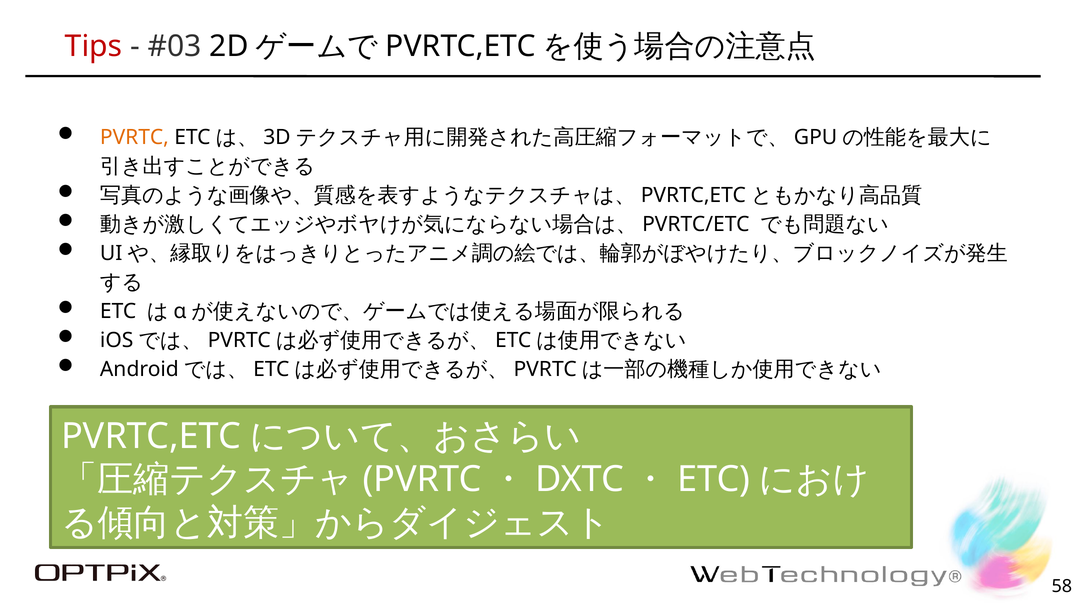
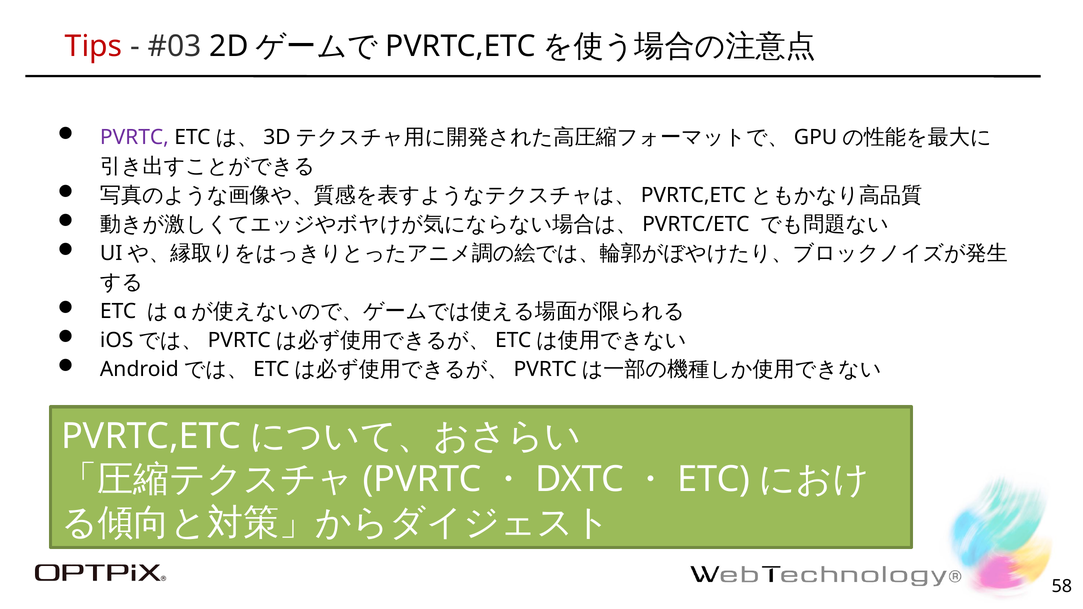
PVRTC at (134, 137) colour: orange -> purple
